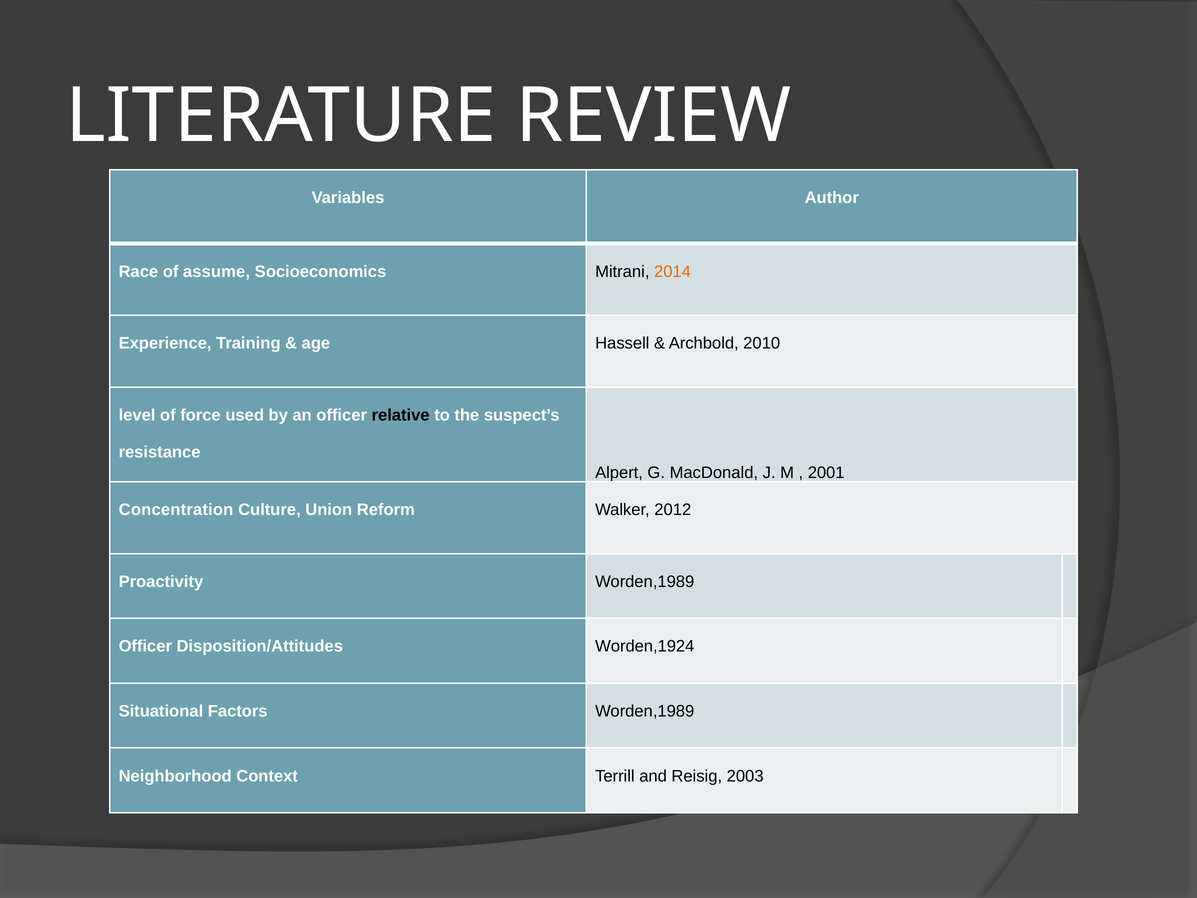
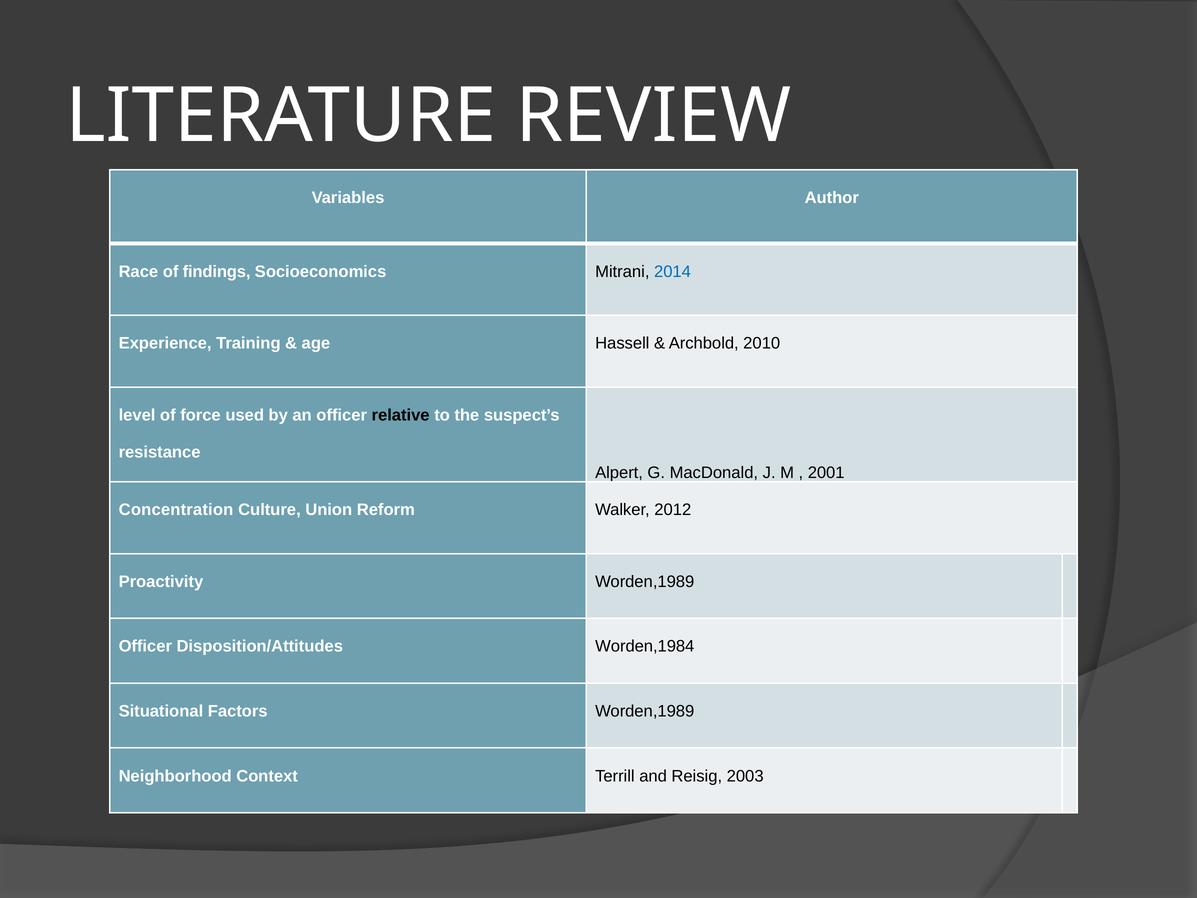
assume: assume -> findings
2014 colour: orange -> blue
Worden,1924: Worden,1924 -> Worden,1984
